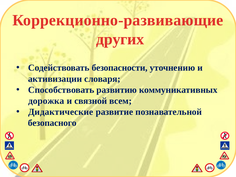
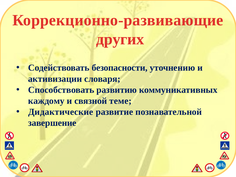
дорожка: дорожка -> каждому
всем: всем -> теме
безопасного: безопасного -> завершение
